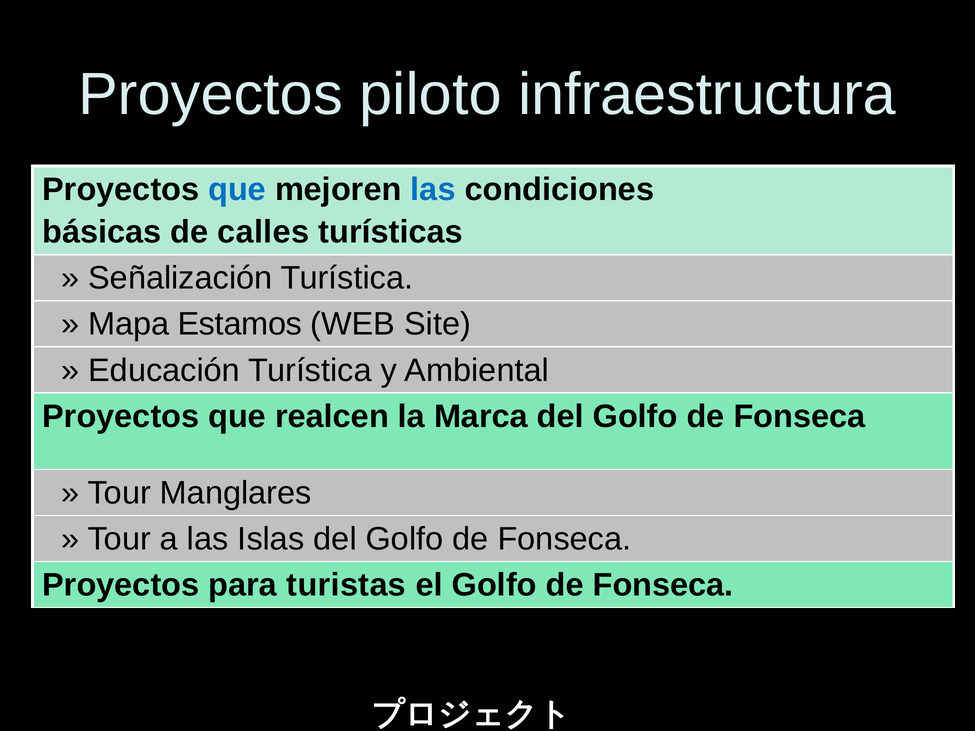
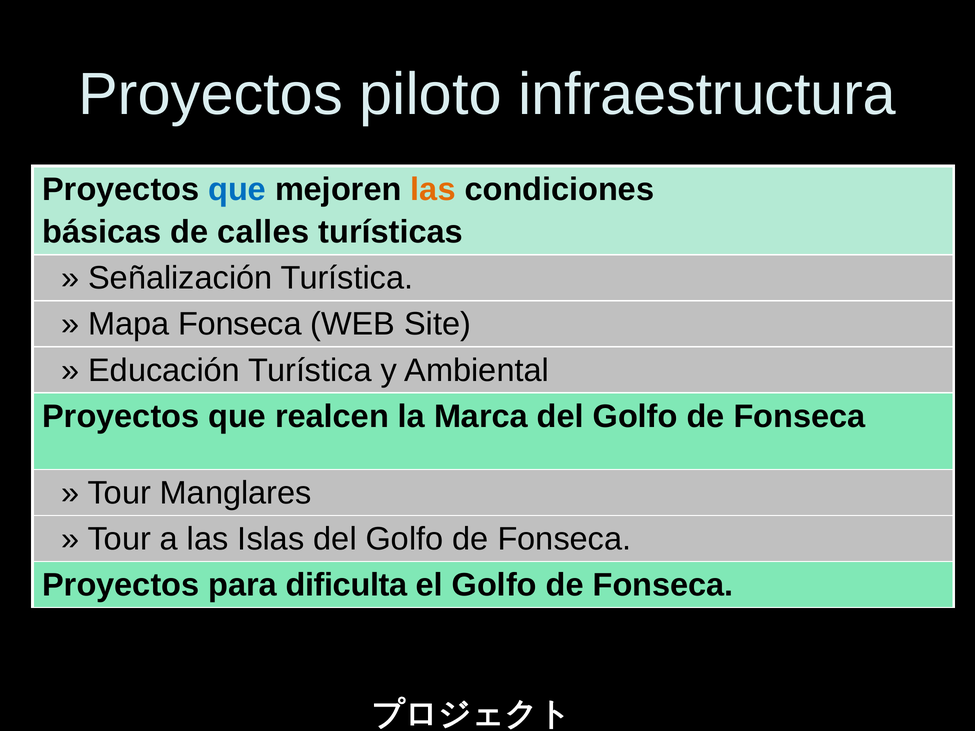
las at (433, 190) colour: blue -> orange
Mapa Estamos: Estamos -> Fonseca
turistas: turistas -> dificulta
